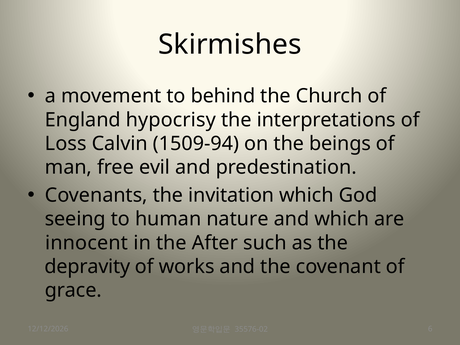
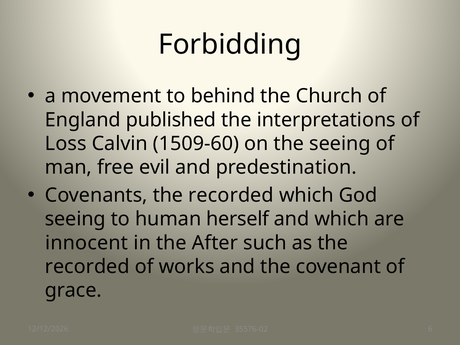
Skirmishes: Skirmishes -> Forbidding
hypocrisy: hypocrisy -> published
1509-94: 1509-94 -> 1509-60
the beings: beings -> seeing
Covenants the invitation: invitation -> recorded
nature: nature -> herself
depravity at (87, 267): depravity -> recorded
